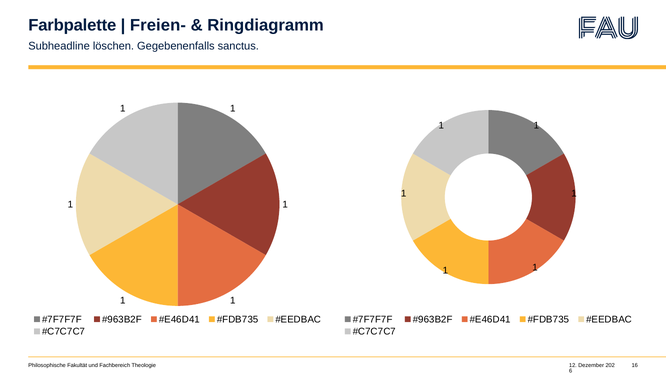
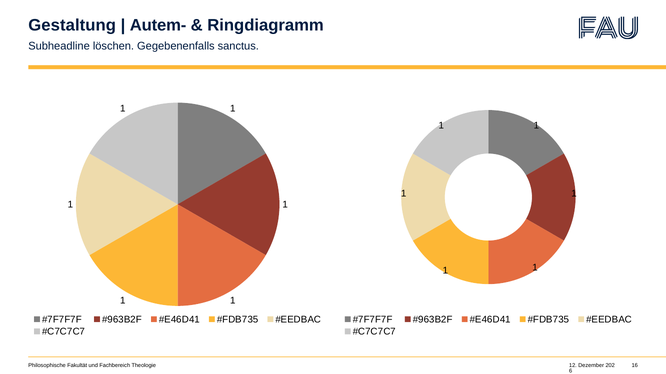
Farbpalette: Farbpalette -> Gestaltung
Freien-: Freien- -> Autem-
